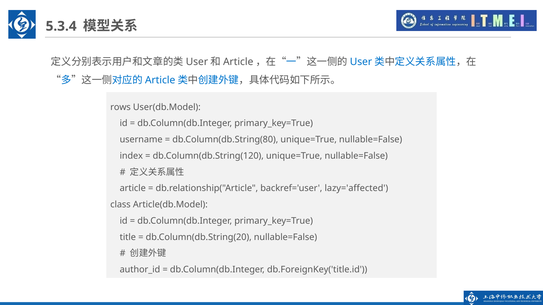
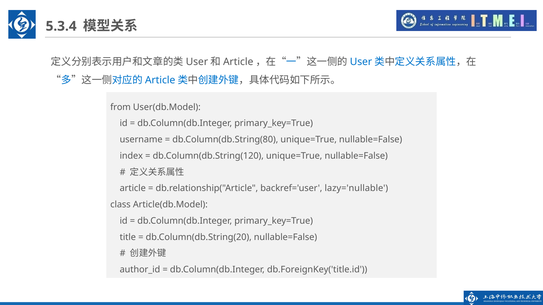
rows: rows -> from
lazy='affected: lazy='affected -> lazy='nullable
